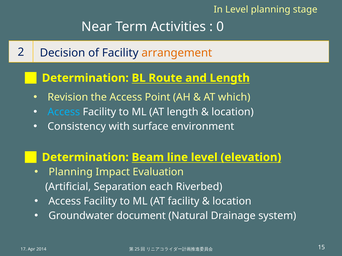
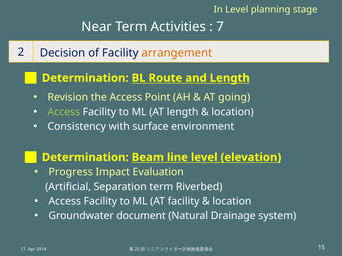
0: 0 -> 7
which: which -> going
Access at (64, 112) colour: light blue -> light green
Planning at (71, 172): Planning -> Progress
Separation each: each -> term
